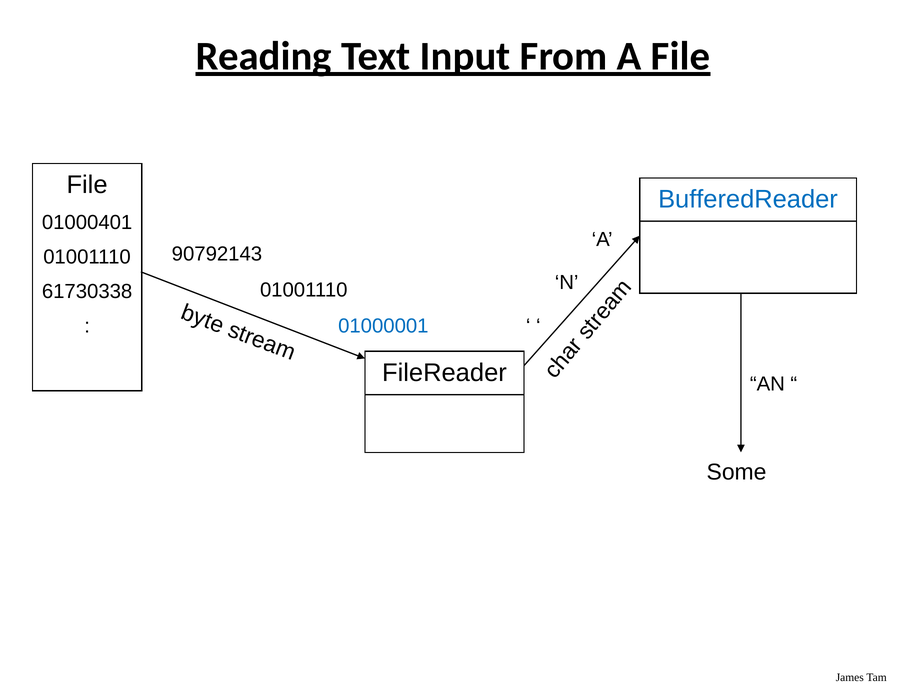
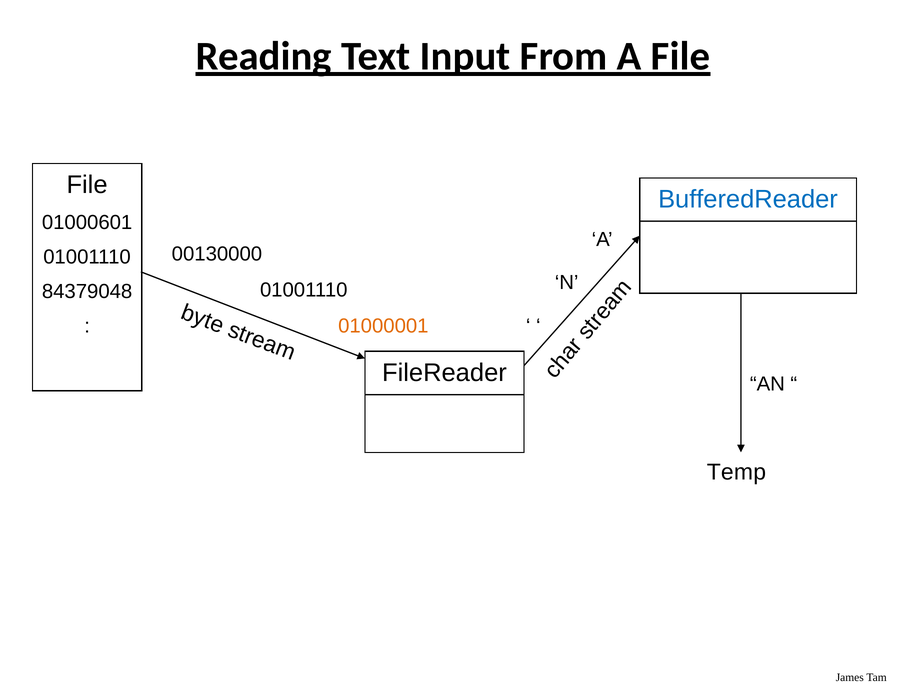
01000401: 01000401 -> 01000601
90792143: 90792143 -> 00130000
61730338: 61730338 -> 84379048
01000001 colour: blue -> orange
Some: Some -> Temp
